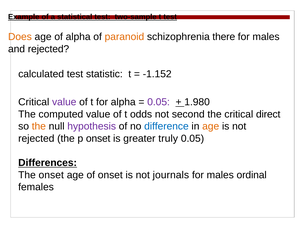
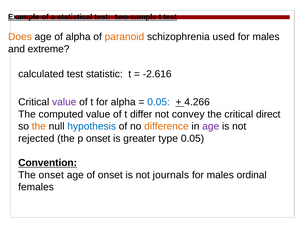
there: there -> used
and rejected: rejected -> extreme
-1.152: -1.152 -> -2.616
0.05 at (159, 102) colour: purple -> blue
1.980: 1.980 -> 4.266
odds: odds -> differ
second: second -> convey
hypothesis colour: purple -> blue
difference colour: blue -> orange
age at (211, 127) colour: orange -> purple
truly: truly -> type
Differences: Differences -> Convention
